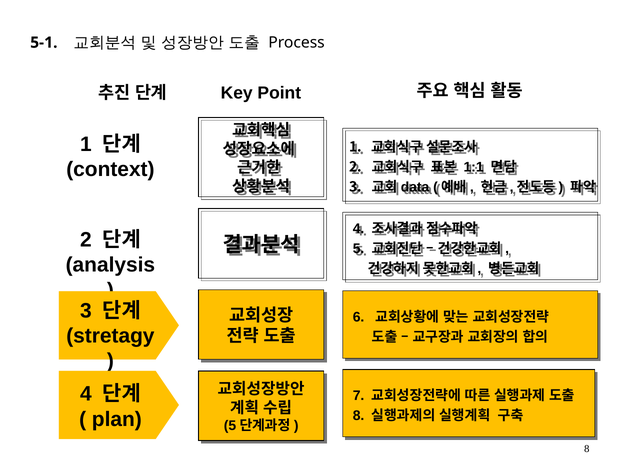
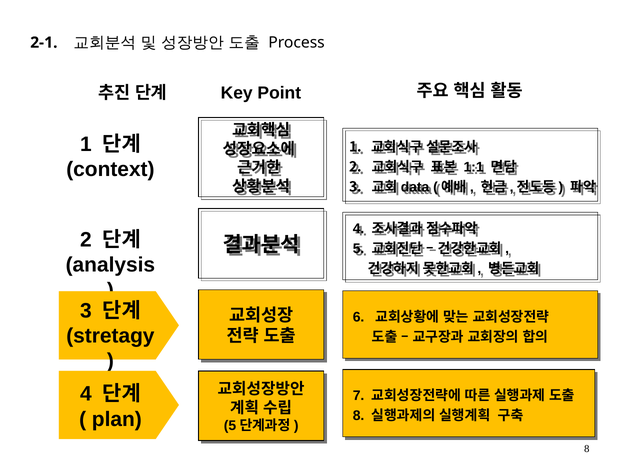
5-1: 5-1 -> 2-1
